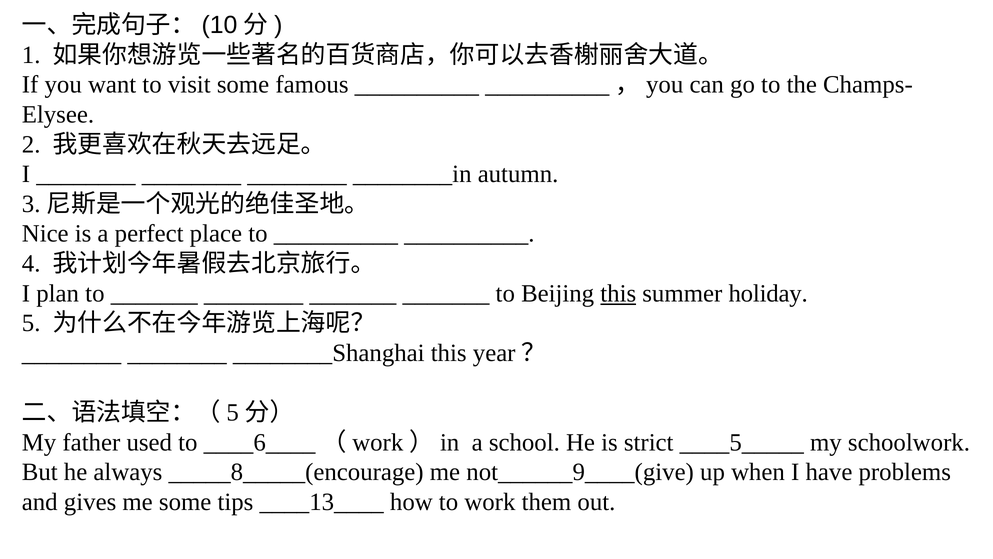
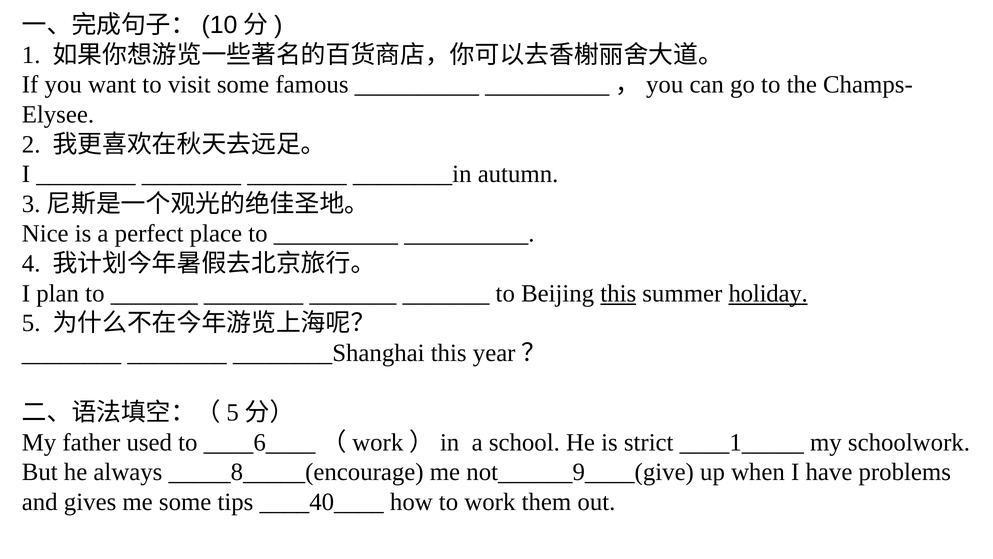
holiday underline: none -> present
____5_____: ____5_____ -> ____1_____
____13____: ____13____ -> ____40____
